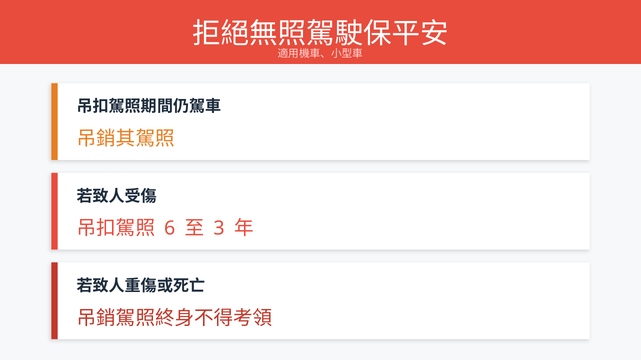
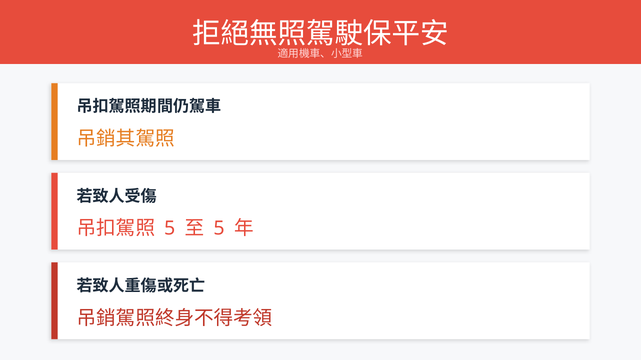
6 at (170, 229): 6 -> 5
3 at (219, 229): 3 -> 5
